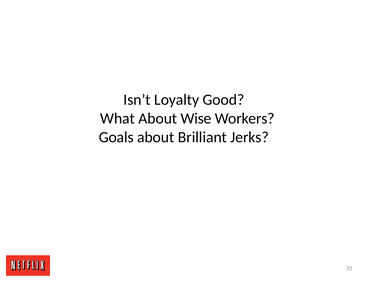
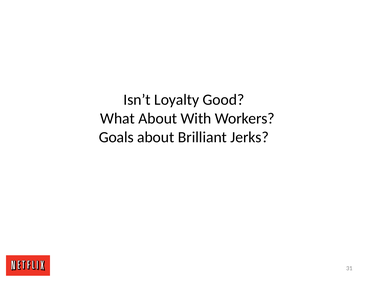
Wise: Wise -> With
